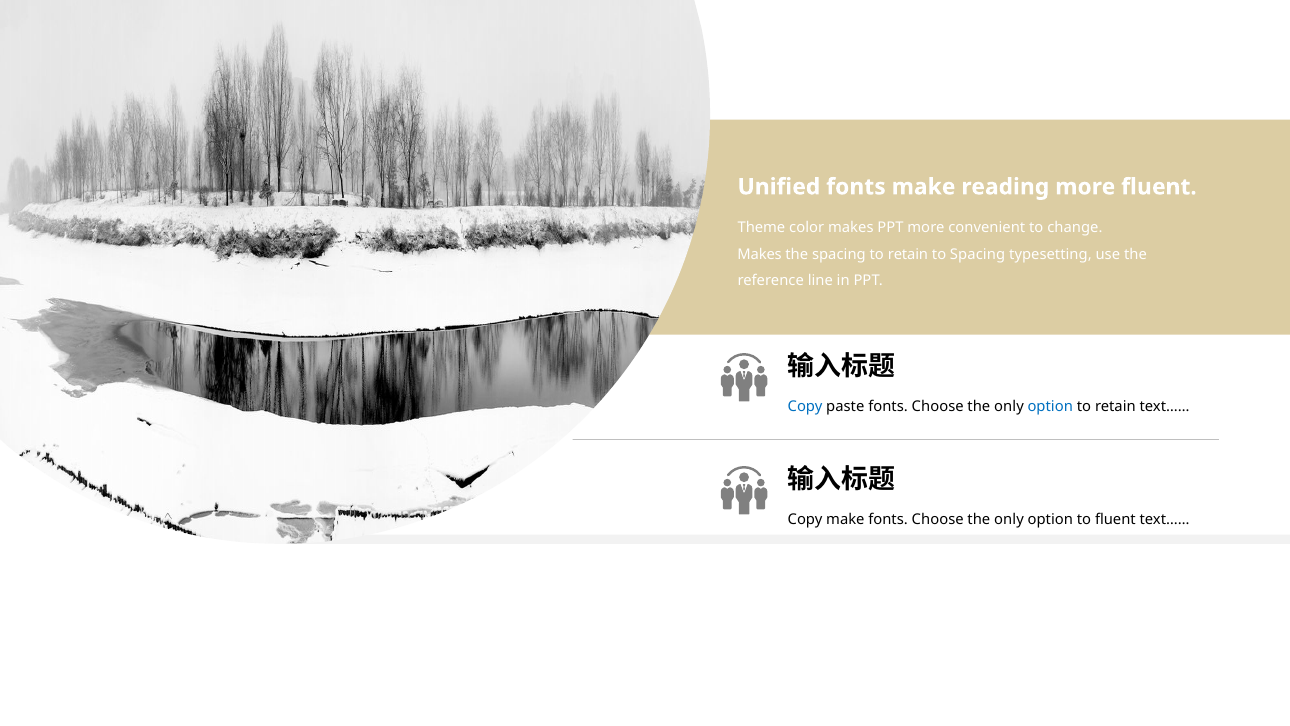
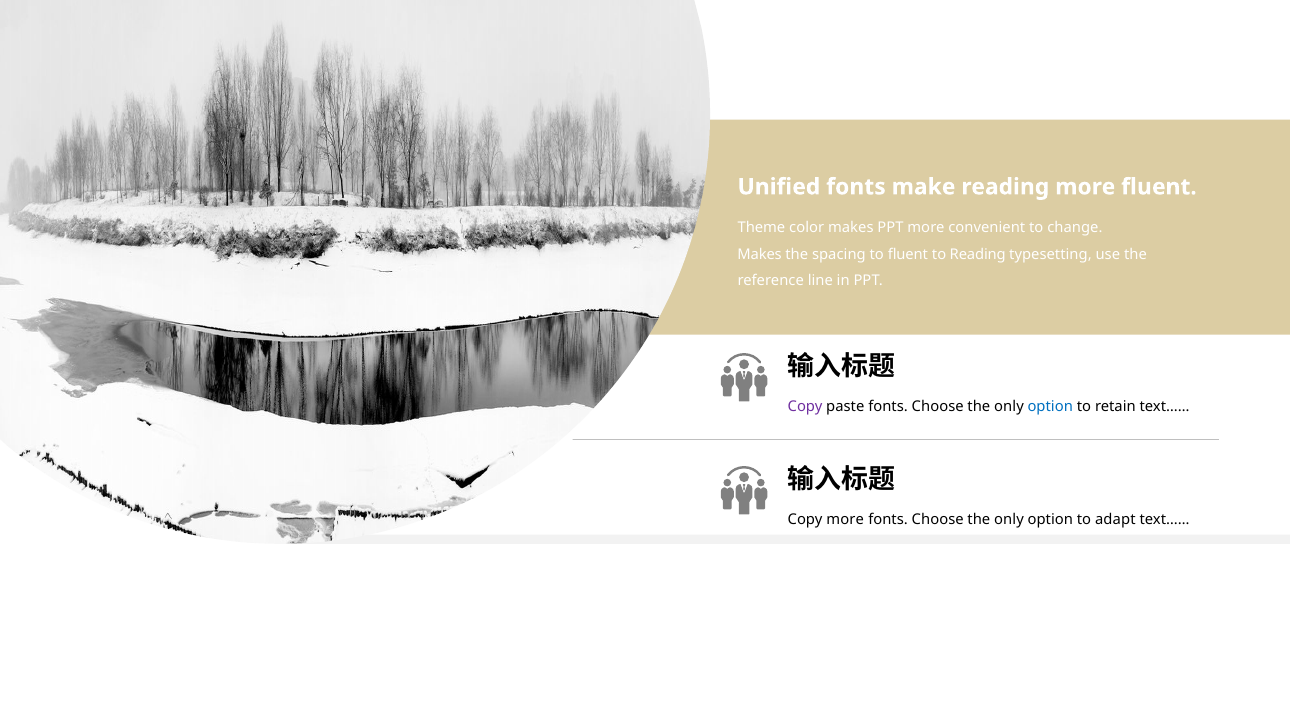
spacing to retain: retain -> fluent
to Spacing: Spacing -> Reading
Copy at (805, 406) colour: blue -> purple
Copy make: make -> more
to fluent: fluent -> adapt
